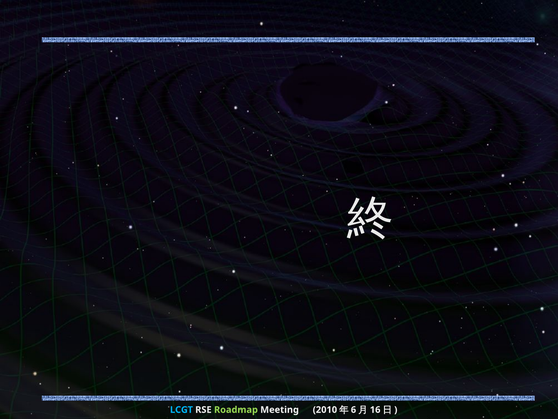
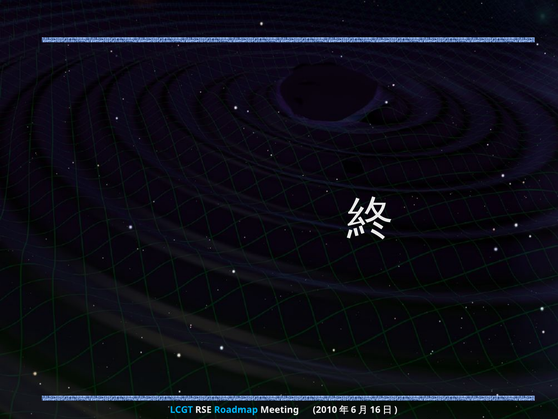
Roadmap colour: light green -> light blue
